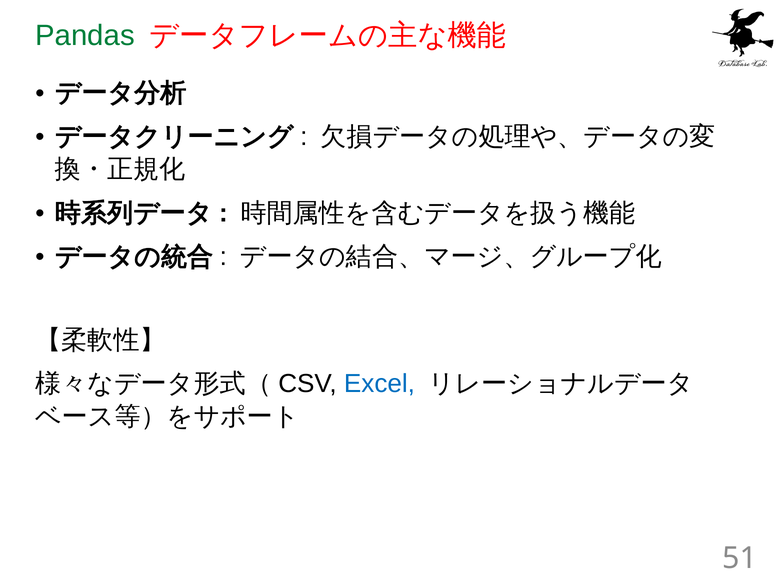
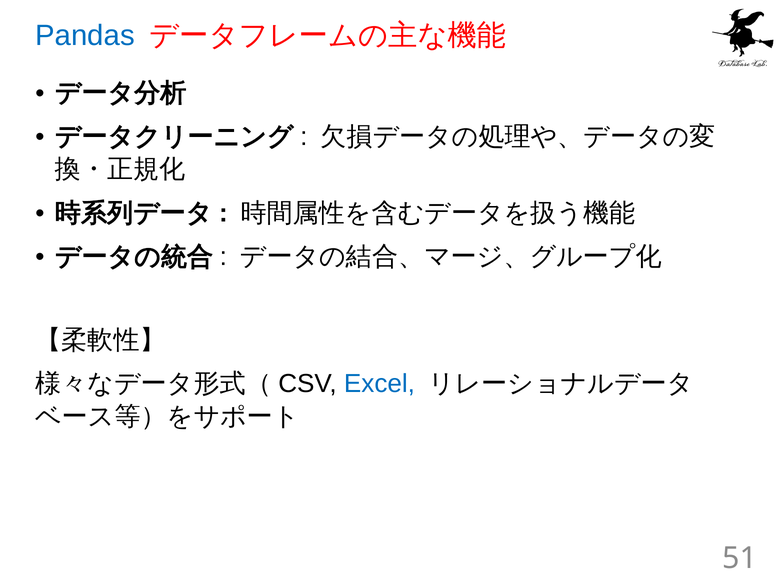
Pandas colour: green -> blue
